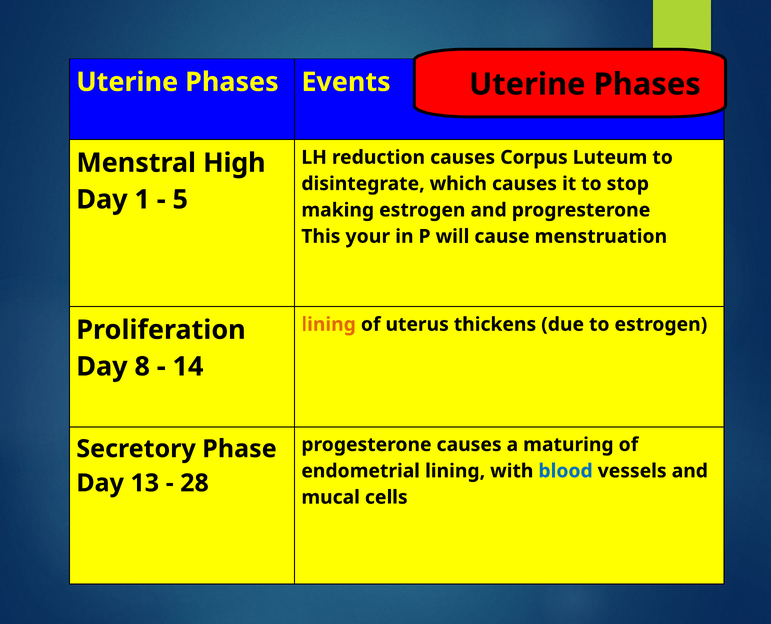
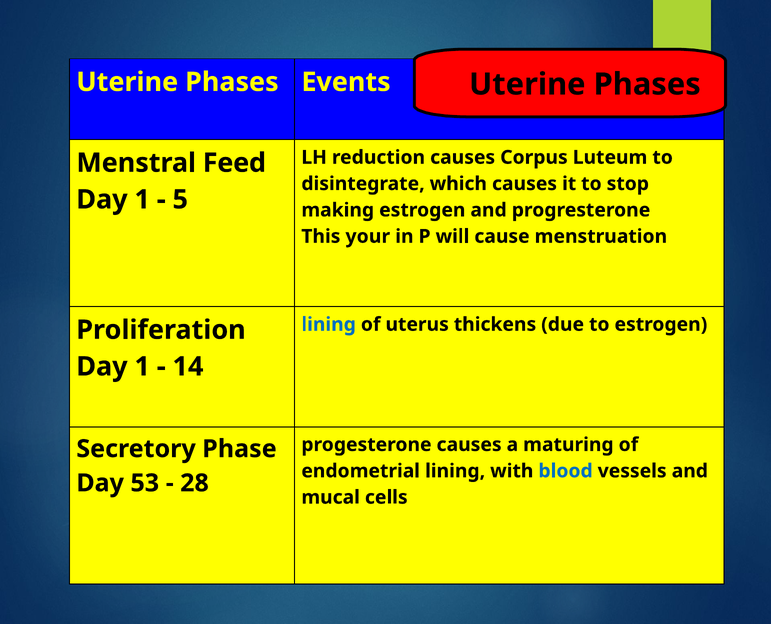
High: High -> Feed
lining at (329, 325) colour: orange -> blue
8 at (142, 367): 8 -> 1
13: 13 -> 53
